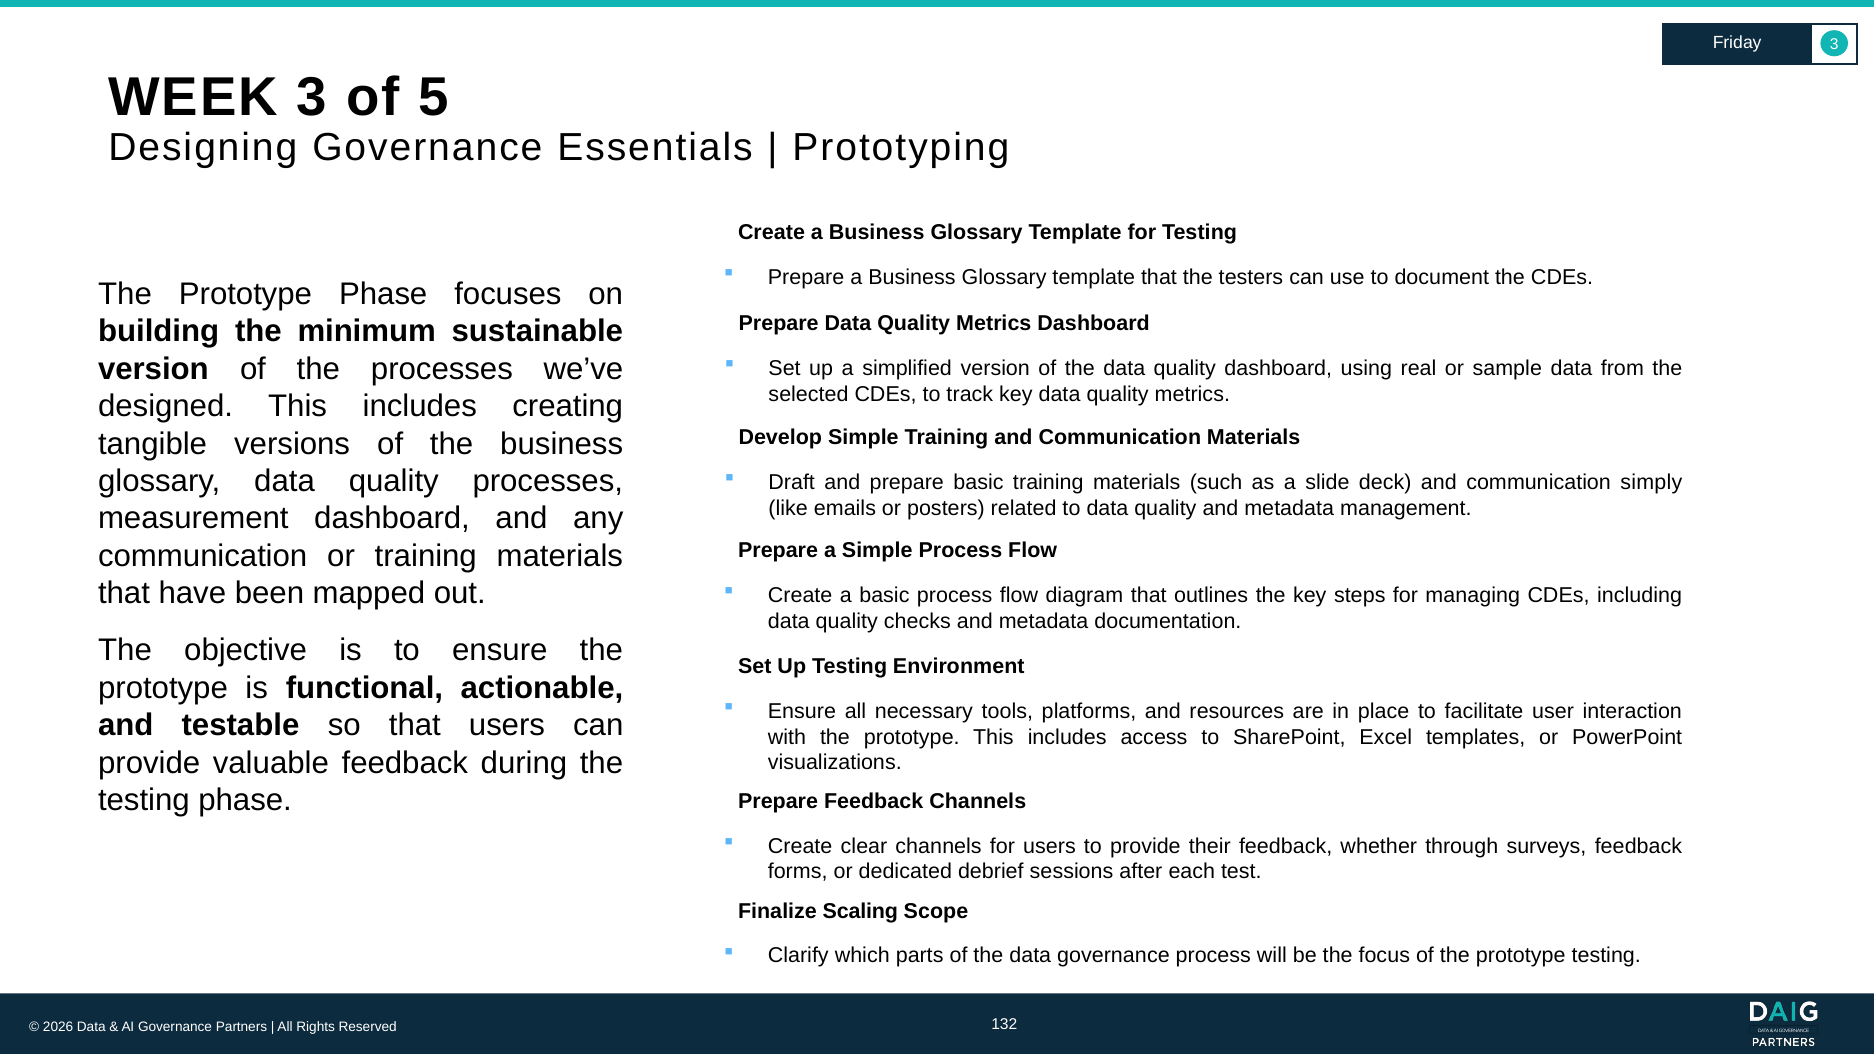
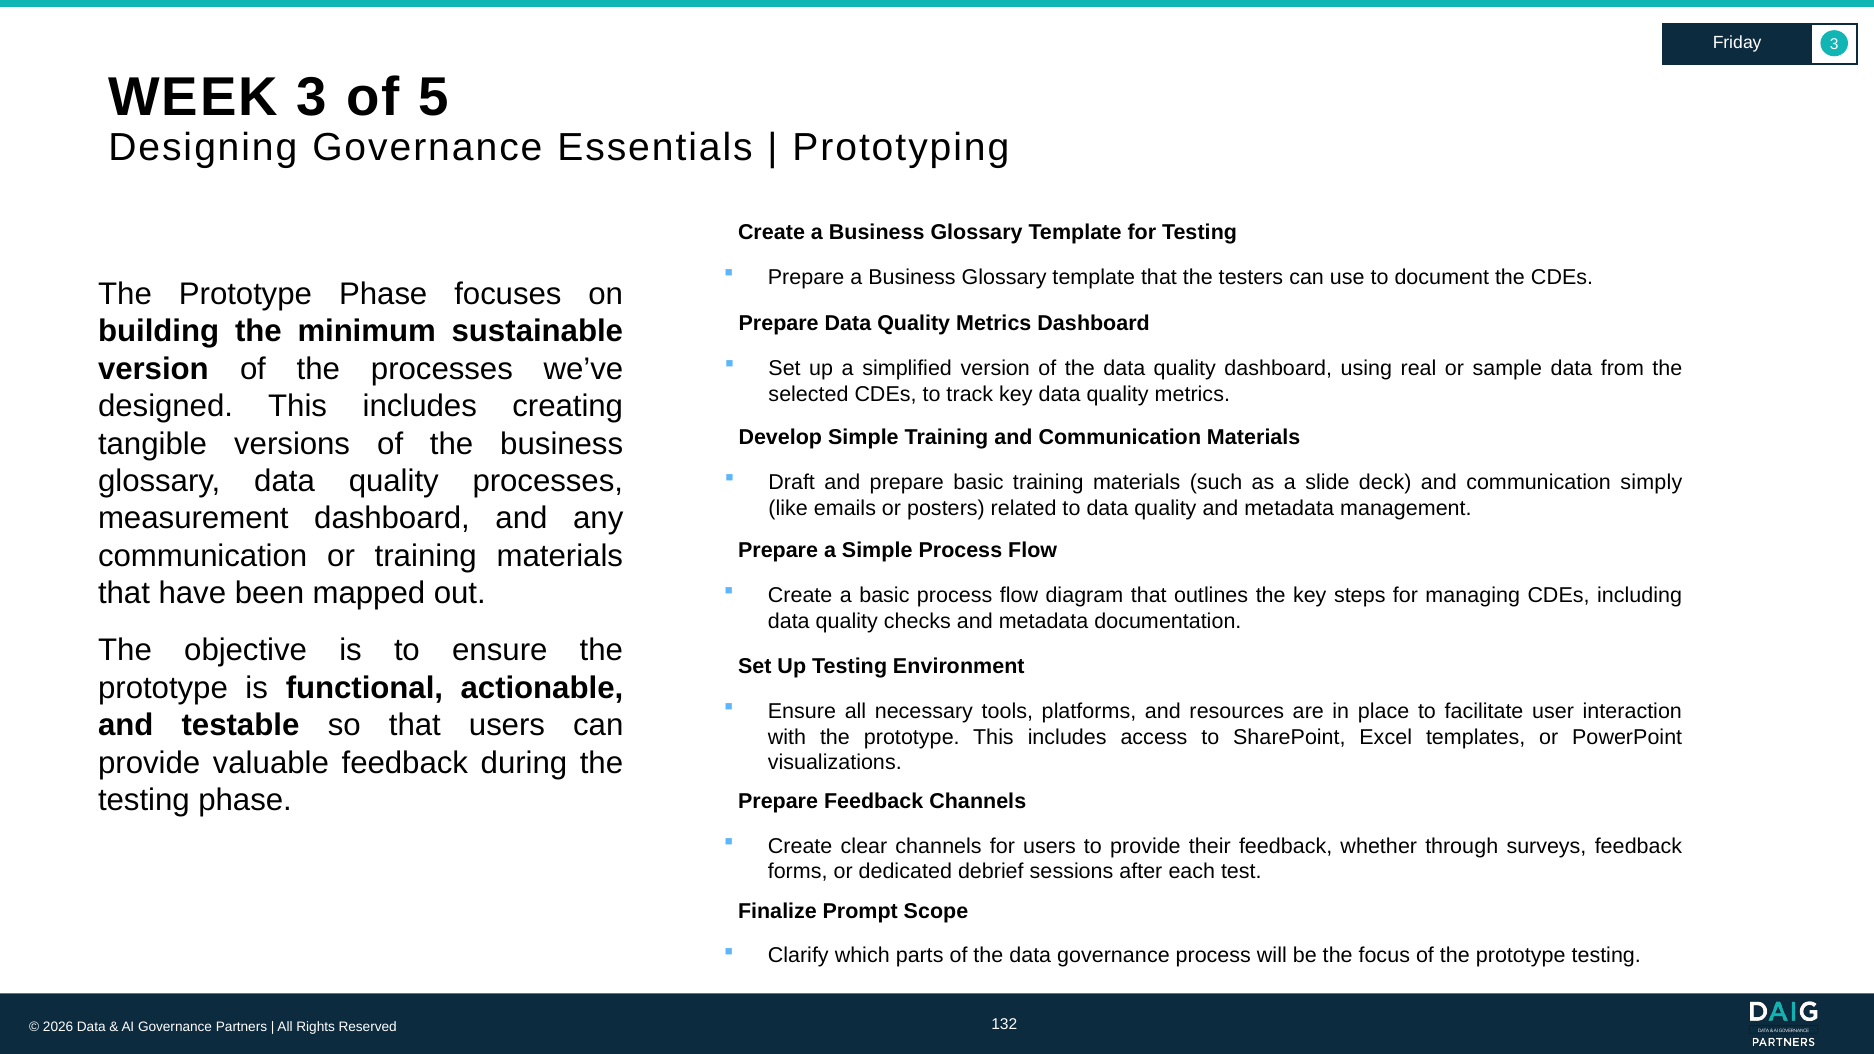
Scaling: Scaling -> Prompt
